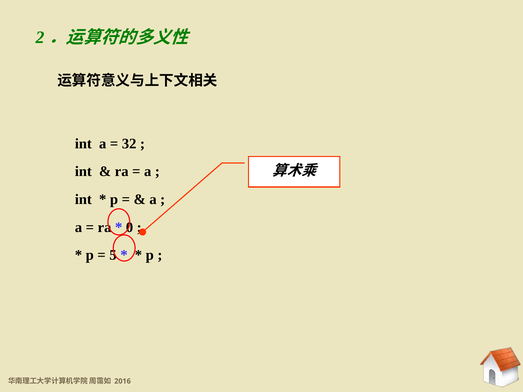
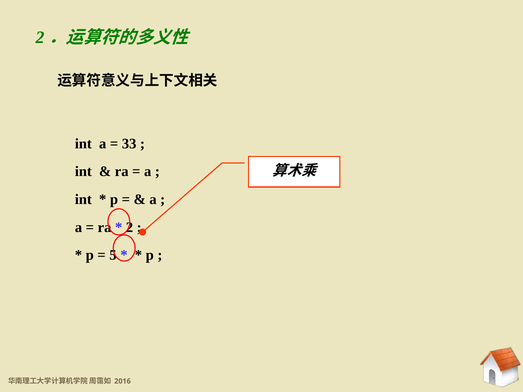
32: 32 -> 33
0: 0 -> 2
